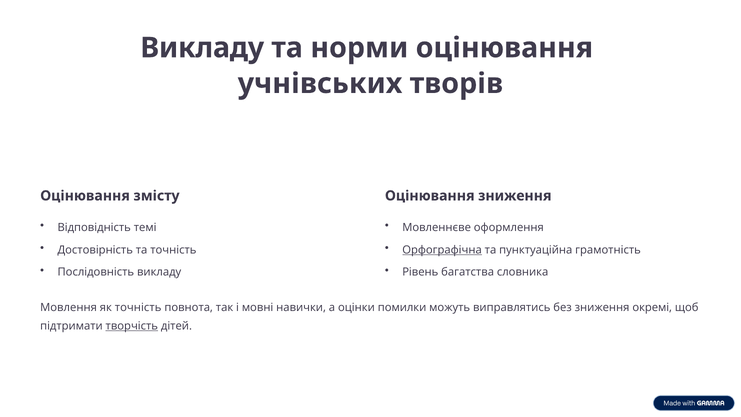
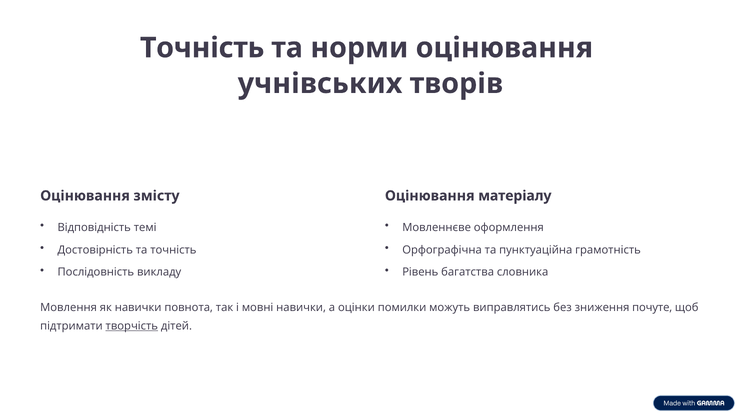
Викладу at (202, 48): Викладу -> Точність
Оцінювання зниження: зниження -> матеріалу
Орфографічна underline: present -> none
як точність: точність -> навички
окремі: окремі -> почуте
